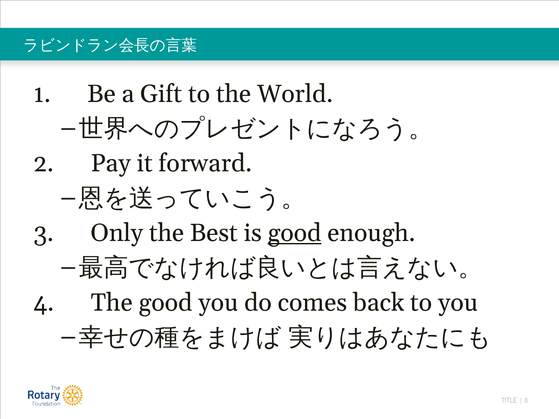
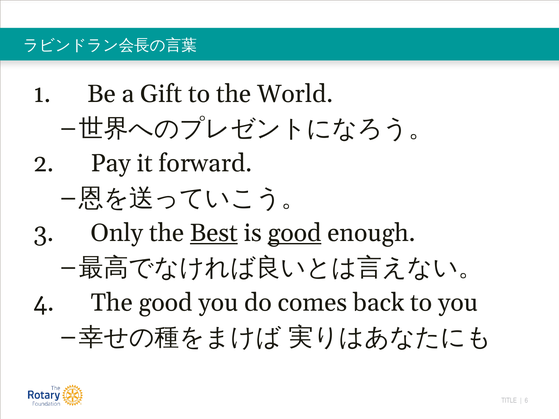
Best underline: none -> present
